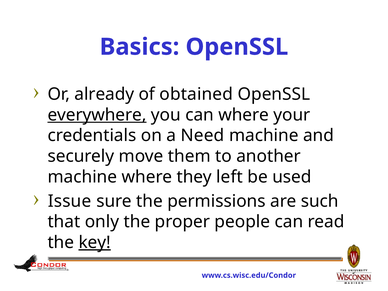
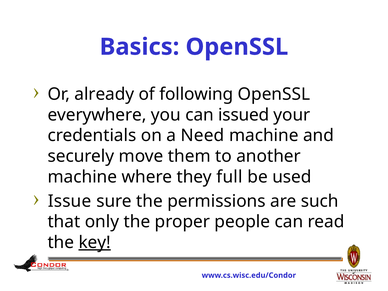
obtained: obtained -> following
everywhere underline: present -> none
can where: where -> issued
left: left -> full
